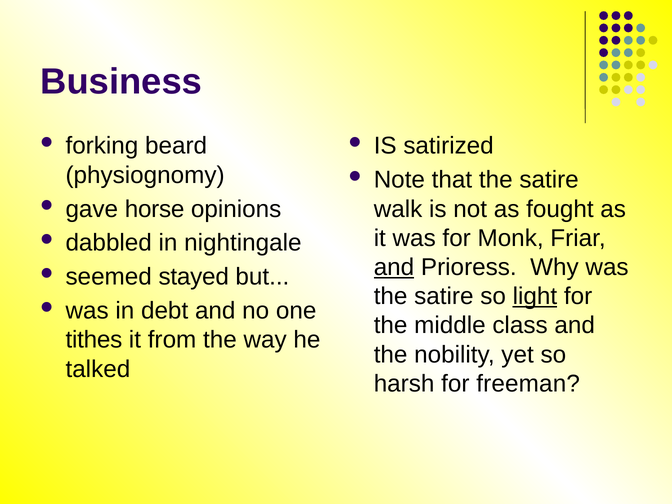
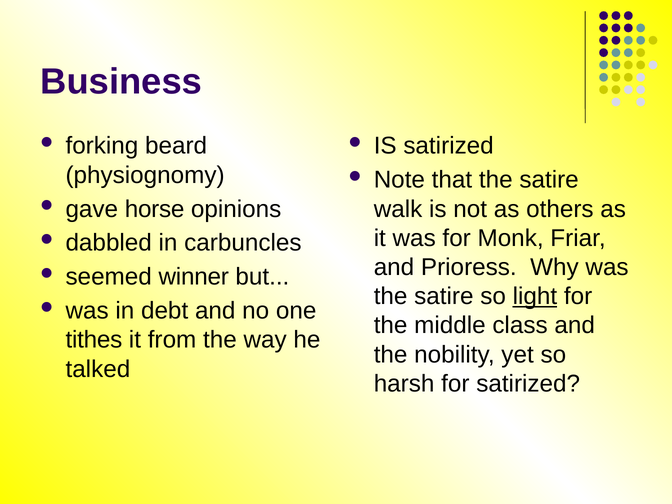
fought: fought -> others
nightingale: nightingale -> carbuncles
and at (394, 267) underline: present -> none
stayed: stayed -> winner
for freeman: freeman -> satirized
